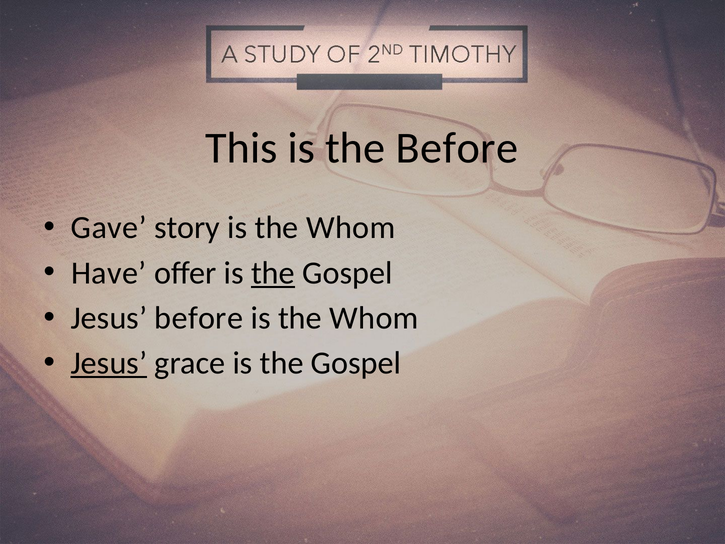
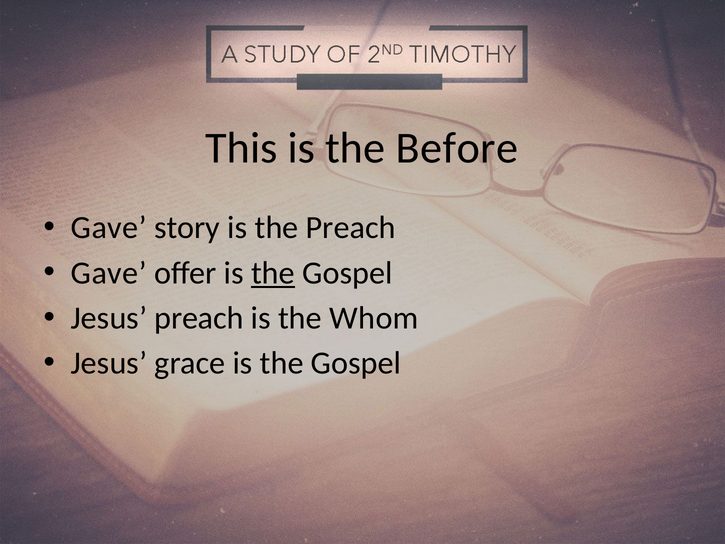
story is the Whom: Whom -> Preach
Have at (109, 273): Have -> Gave
Jesus before: before -> preach
Jesus at (109, 363) underline: present -> none
